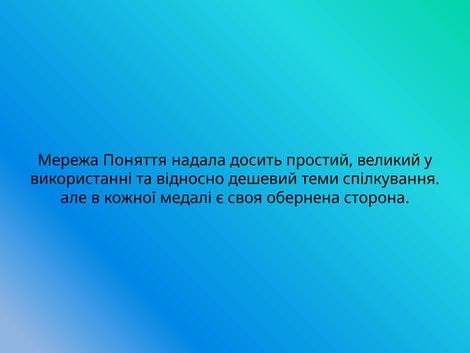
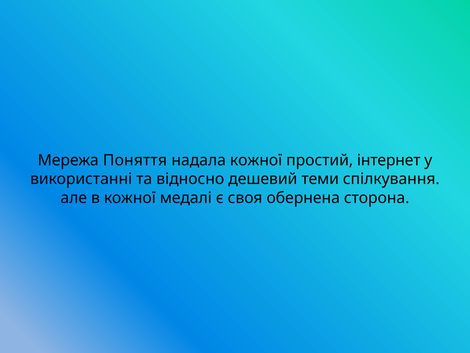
надала досить: досить -> кожної
великий: великий -> інтернет
